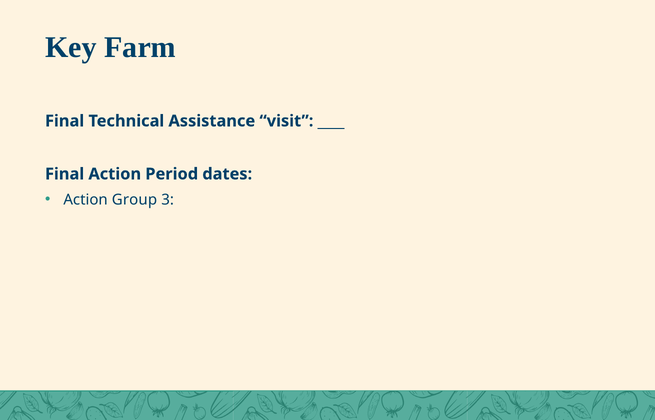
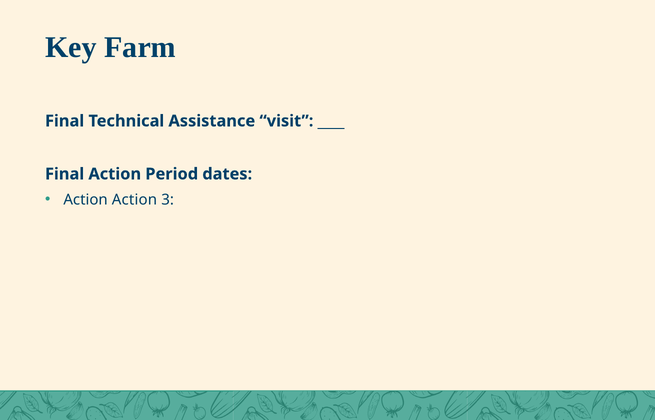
Action Group: Group -> Action
